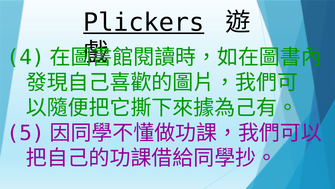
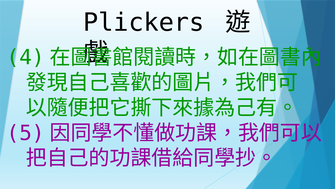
Plickers underline: present -> none
